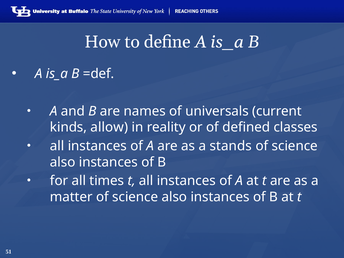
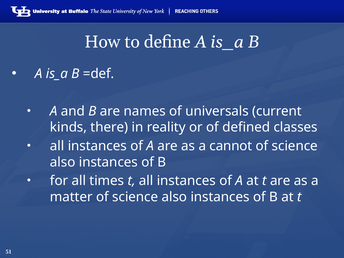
allow: allow -> there
stands: stands -> cannot
